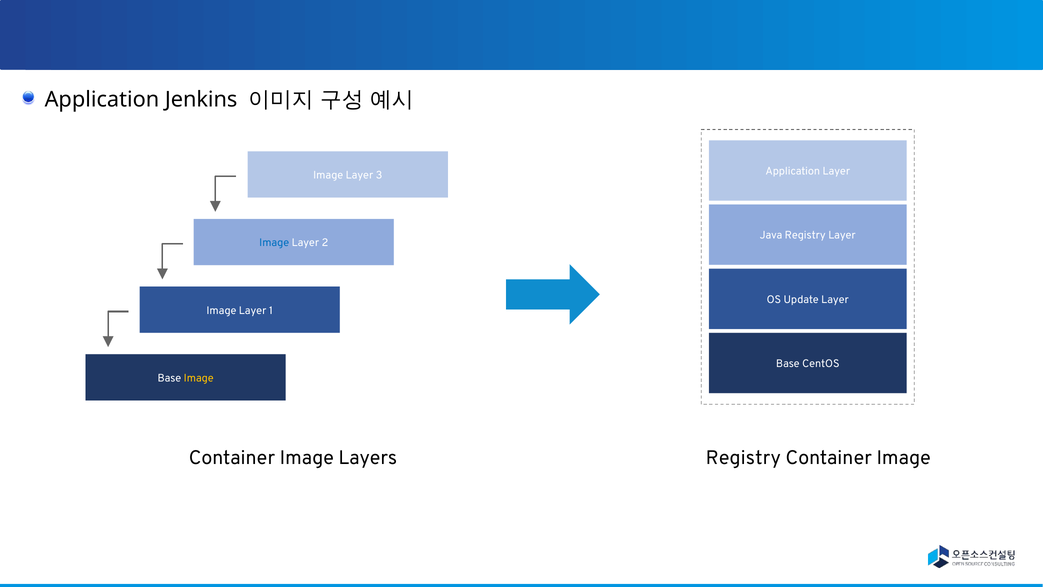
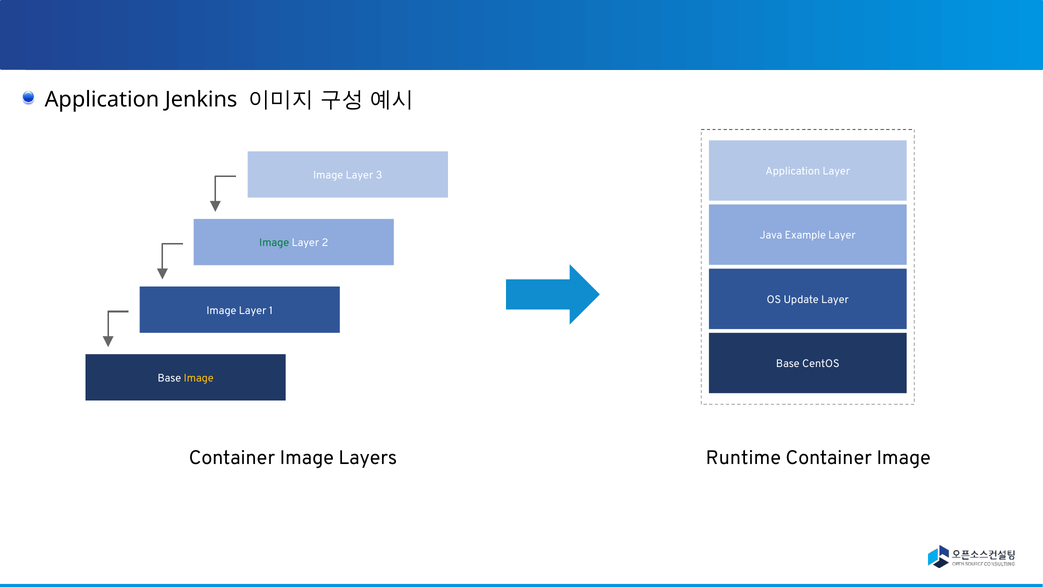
Java Registry: Registry -> Example
Image at (274, 243) colour: blue -> green
Layers Registry: Registry -> Runtime
